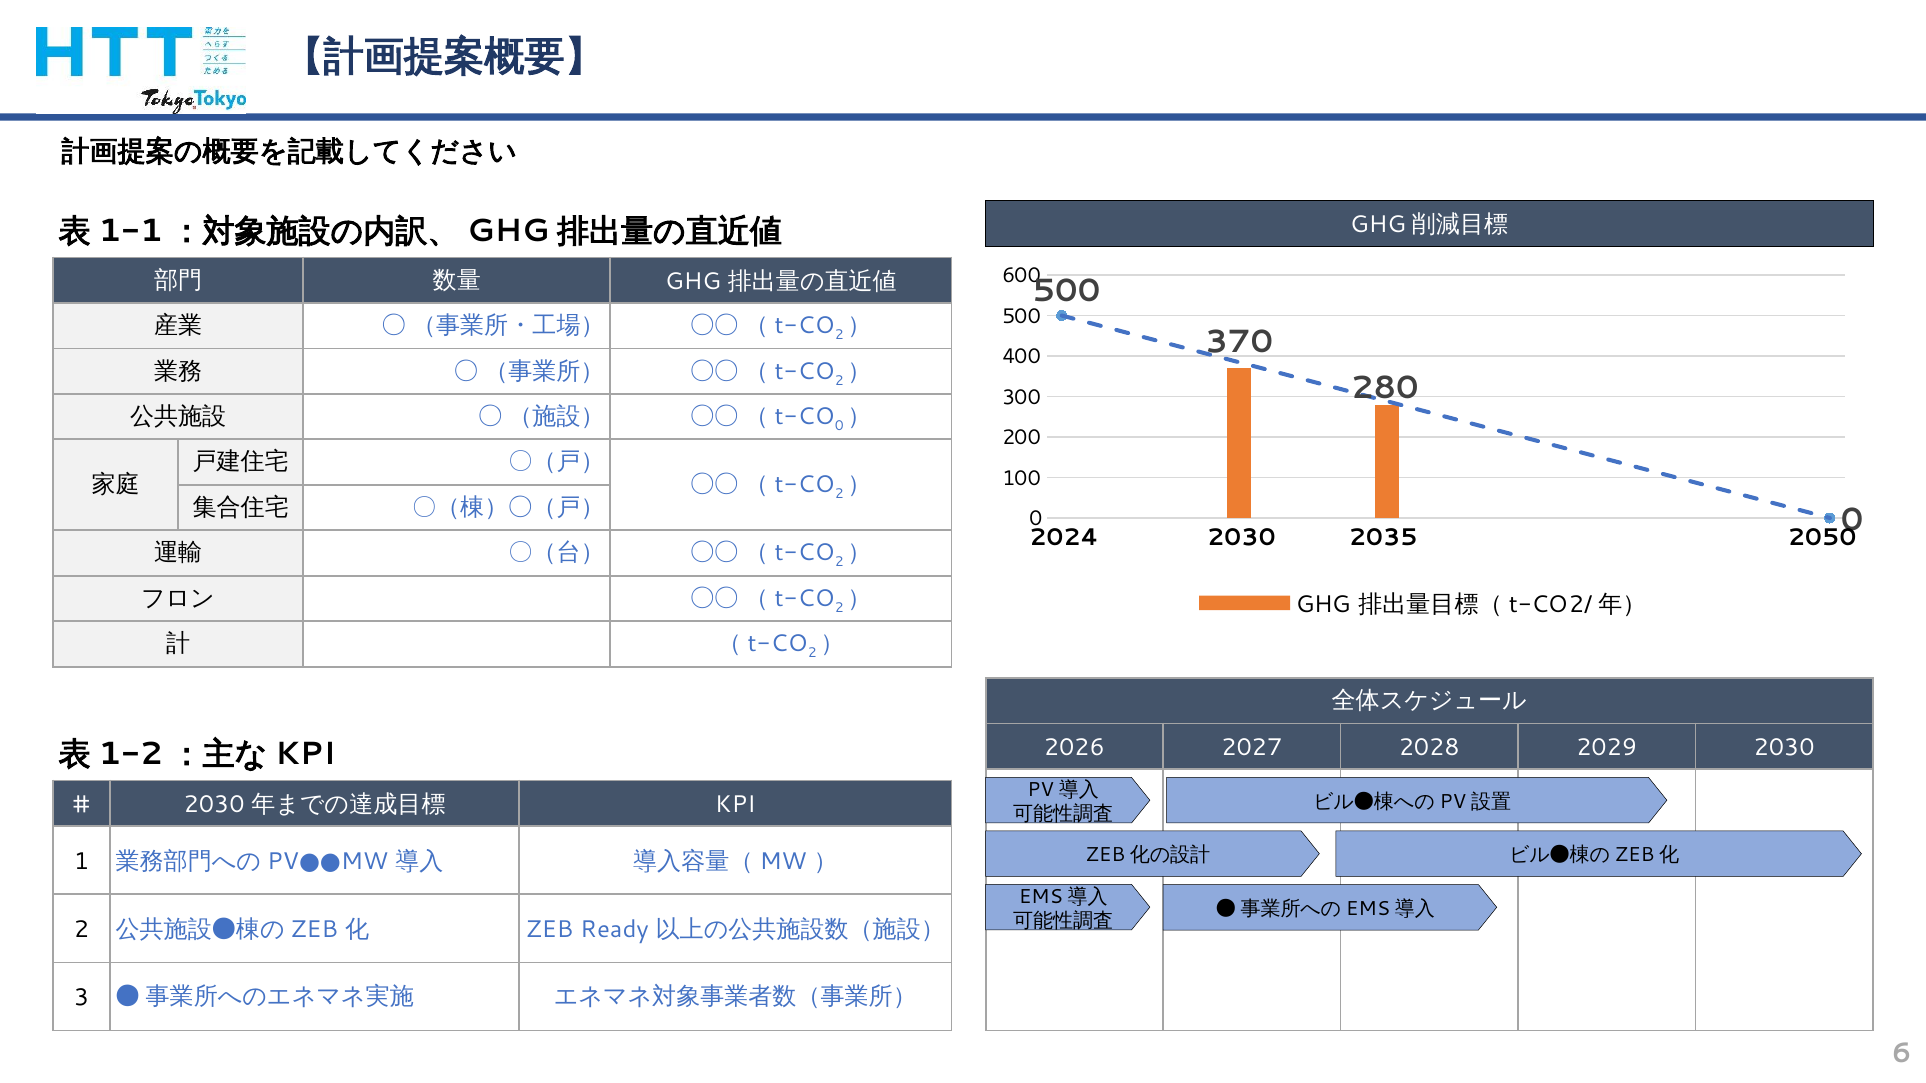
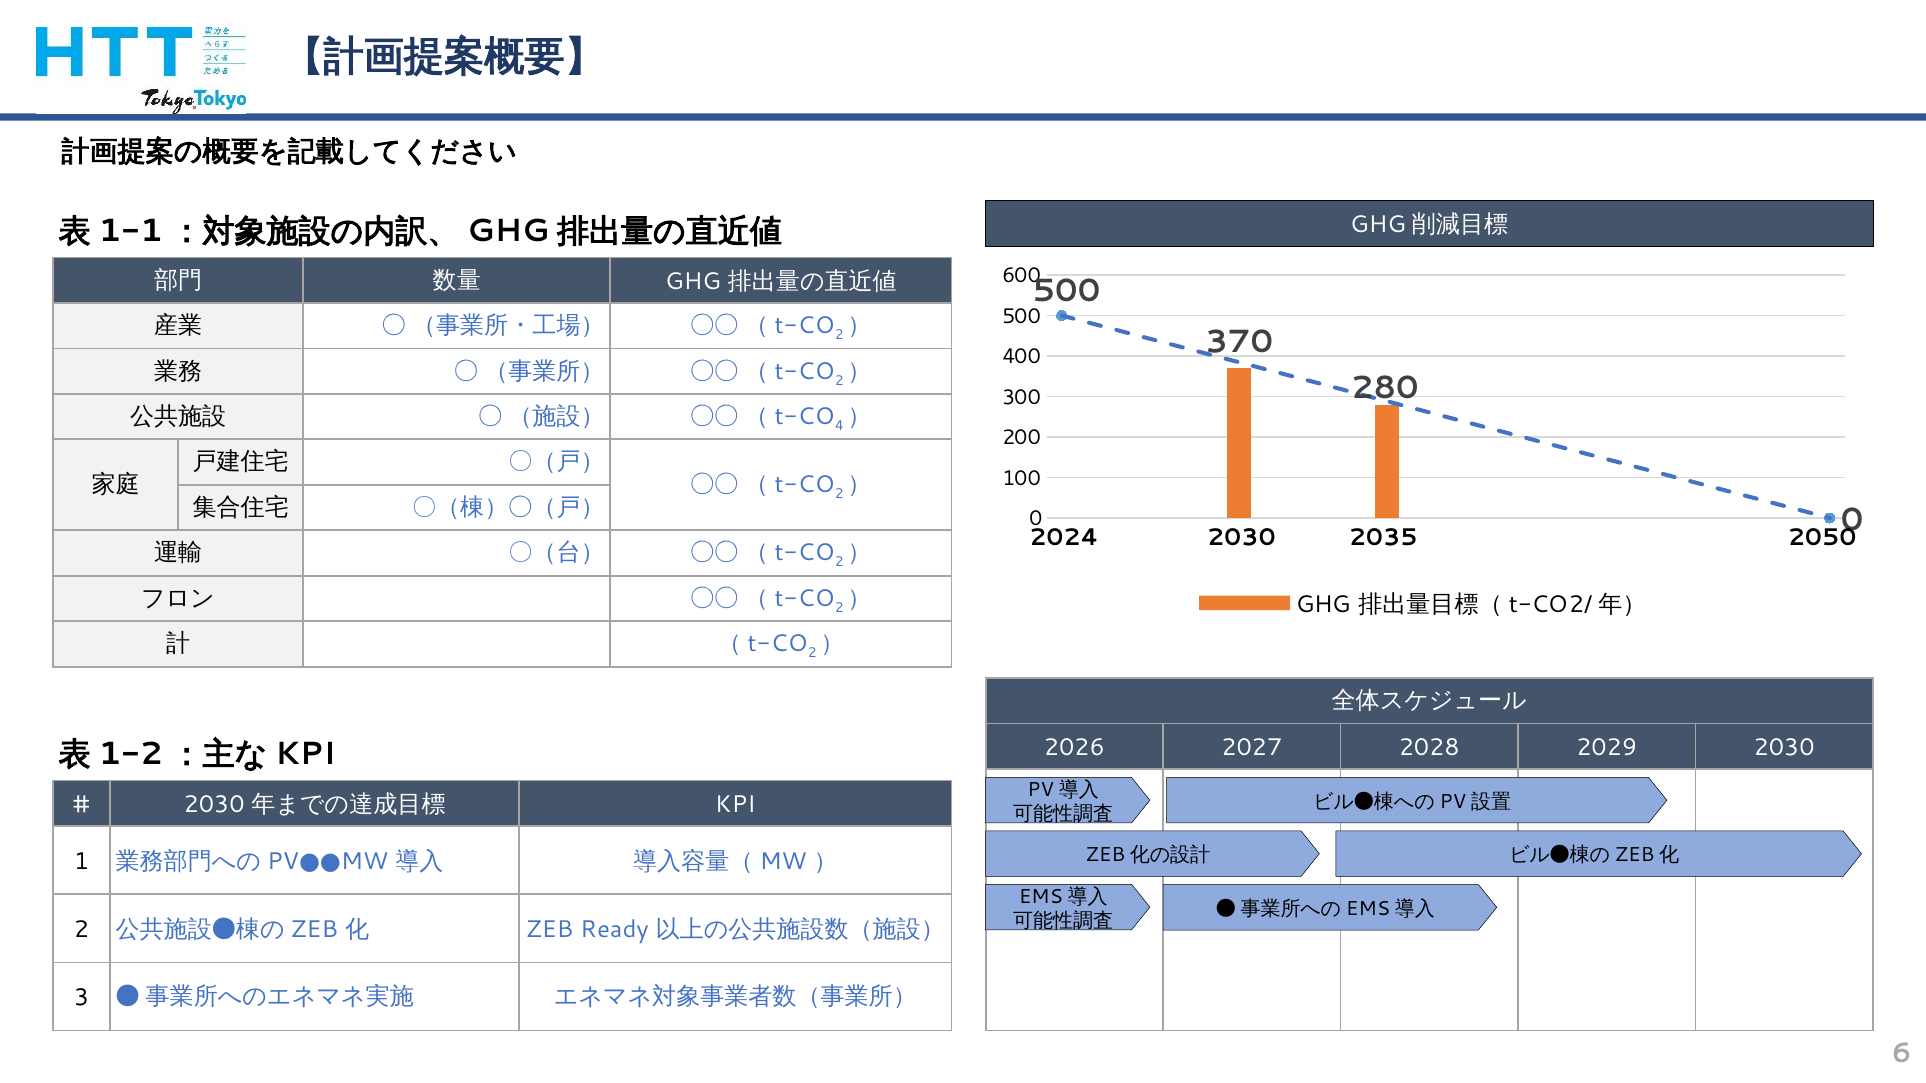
0 at (839, 426): 0 -> 4
